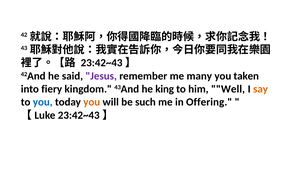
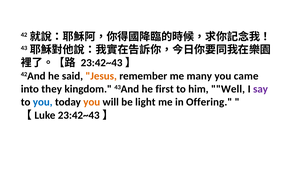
Jesus colour: purple -> orange
taken: taken -> came
fiery: fiery -> they
king: king -> first
say colour: orange -> purple
such: such -> light
